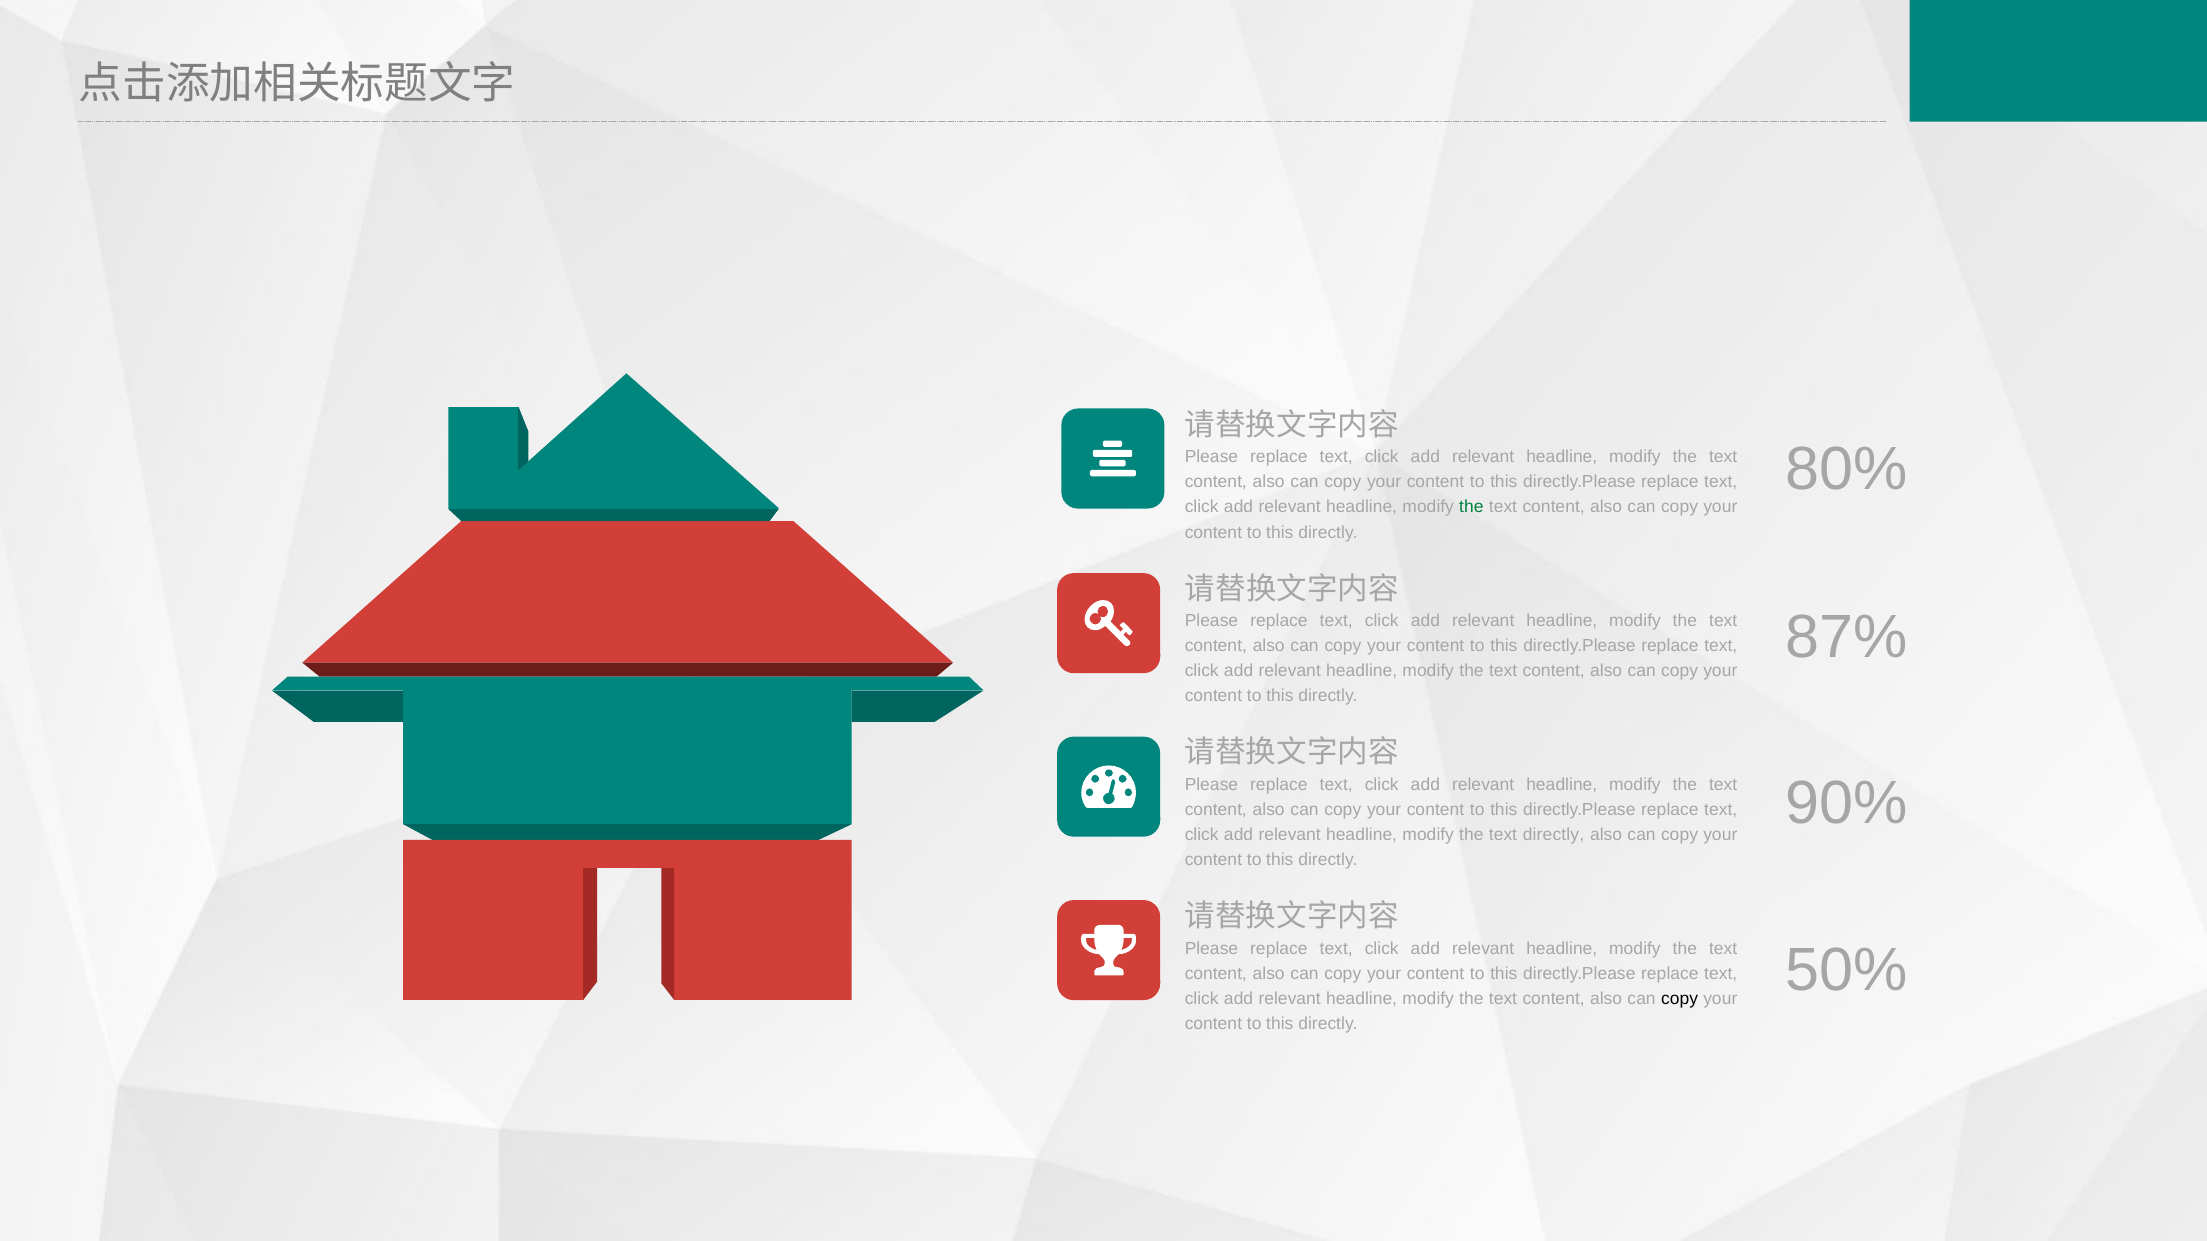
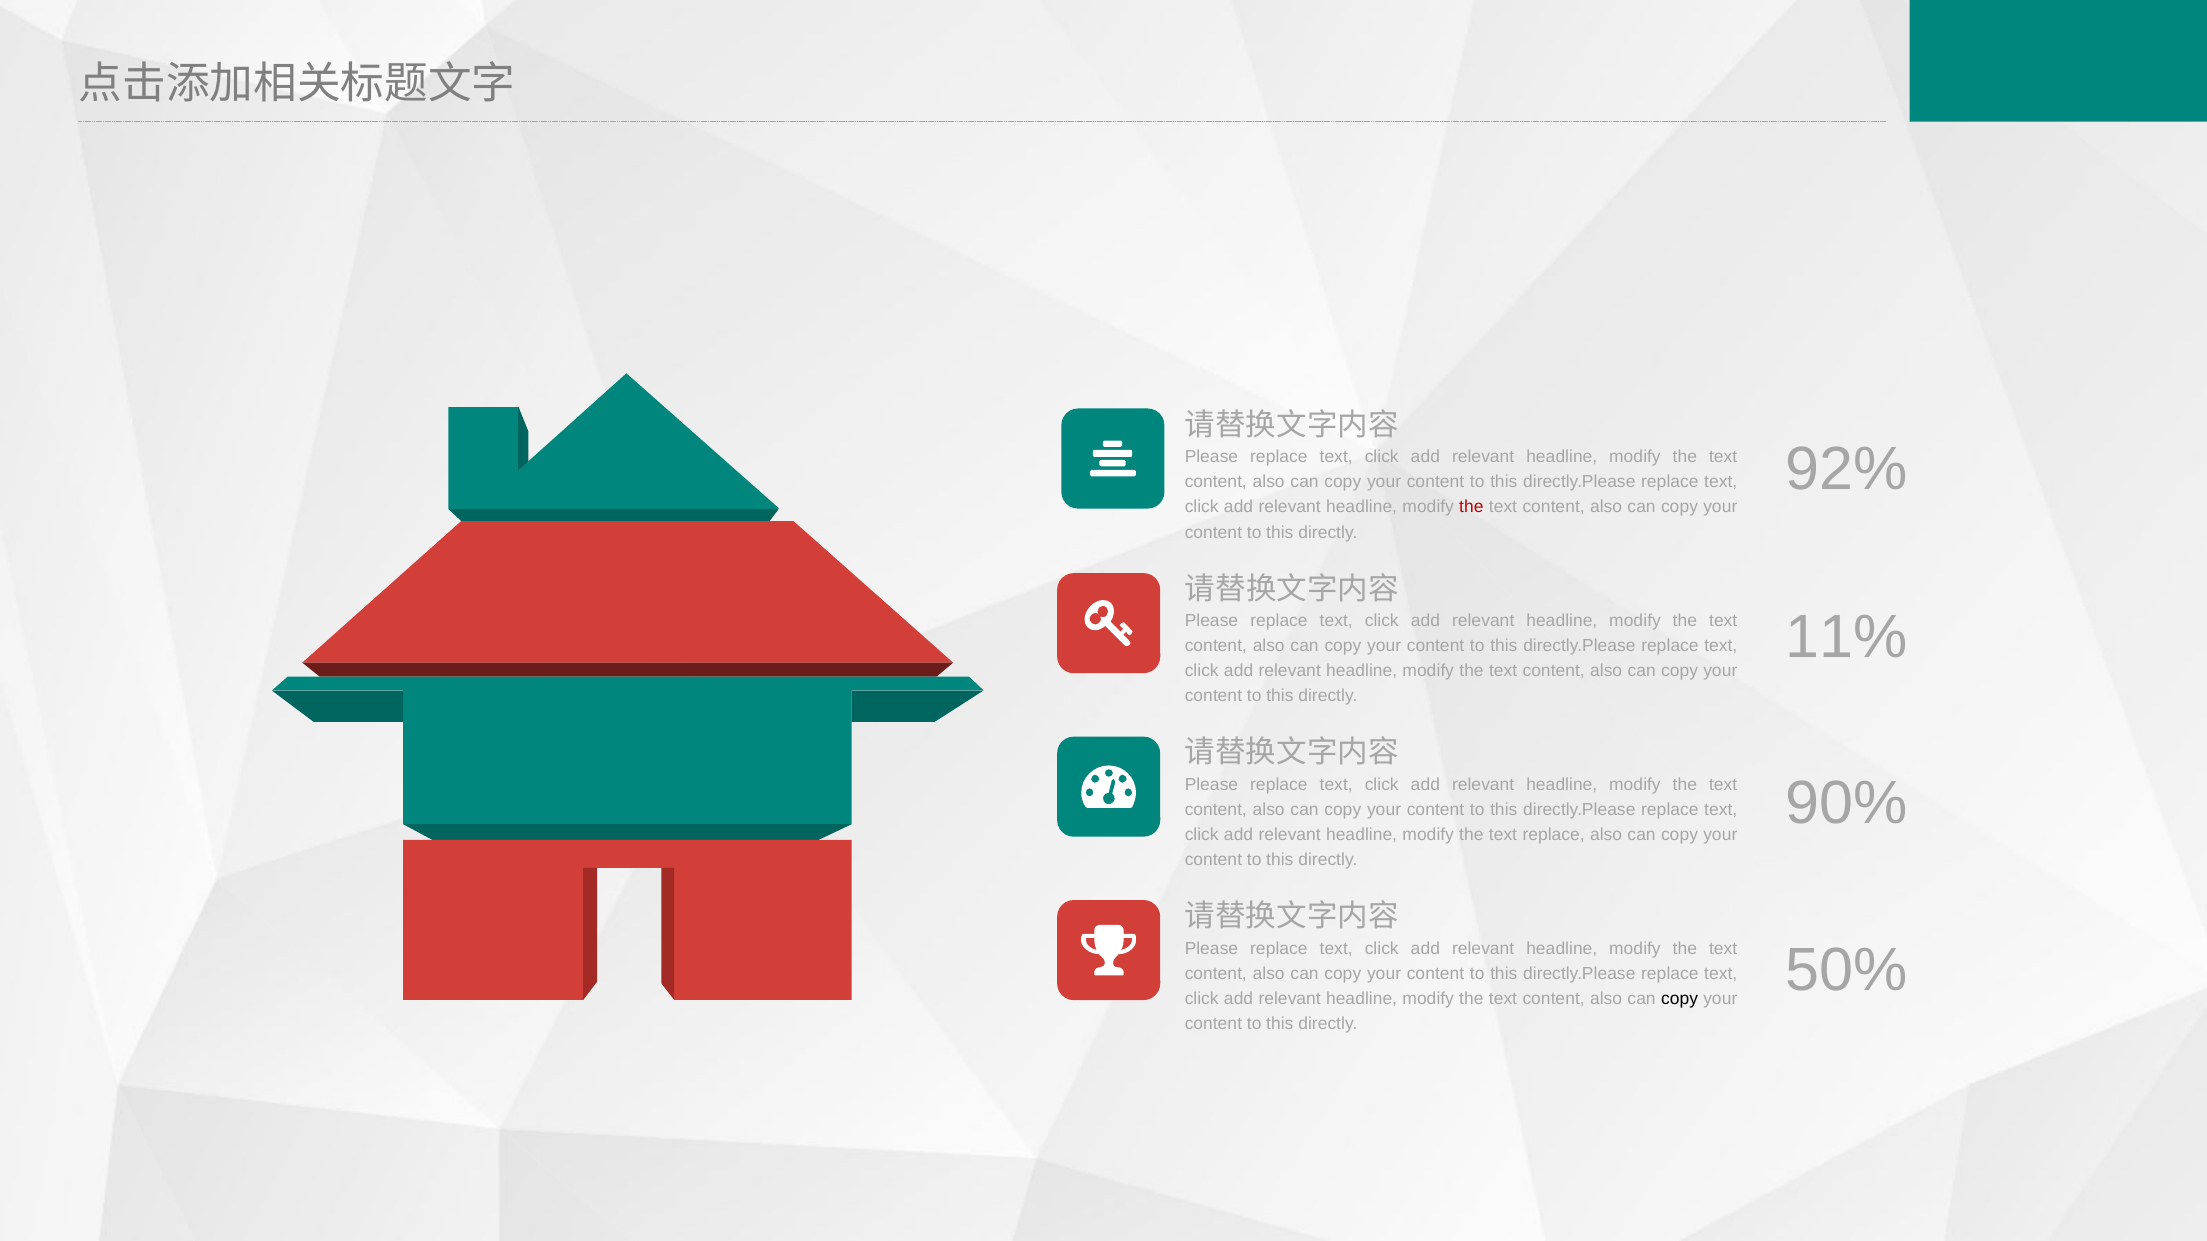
80%: 80% -> 92%
the at (1471, 507) colour: green -> red
87%: 87% -> 11%
text directly: directly -> replace
